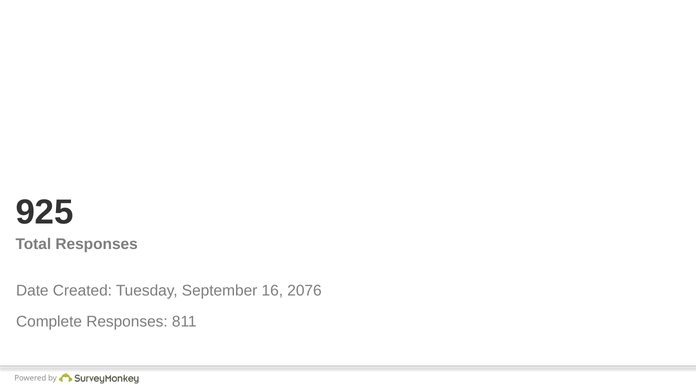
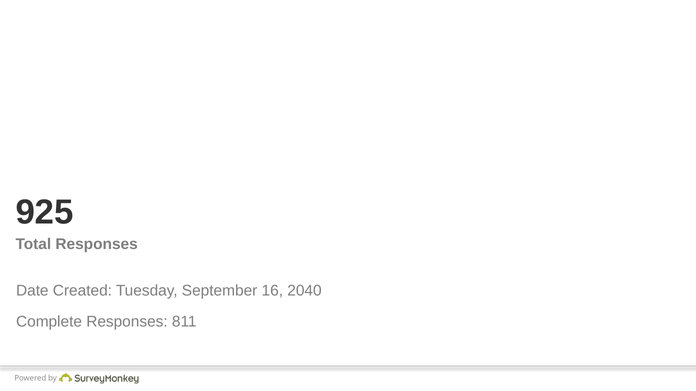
2076: 2076 -> 2040
